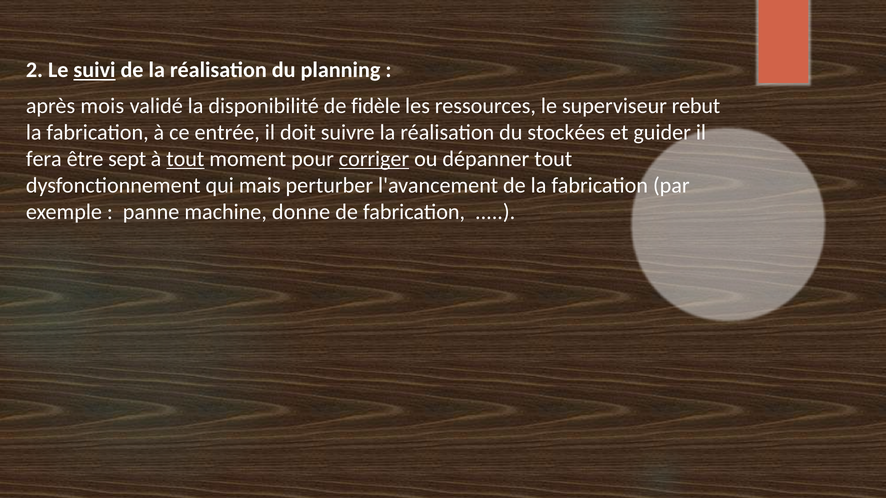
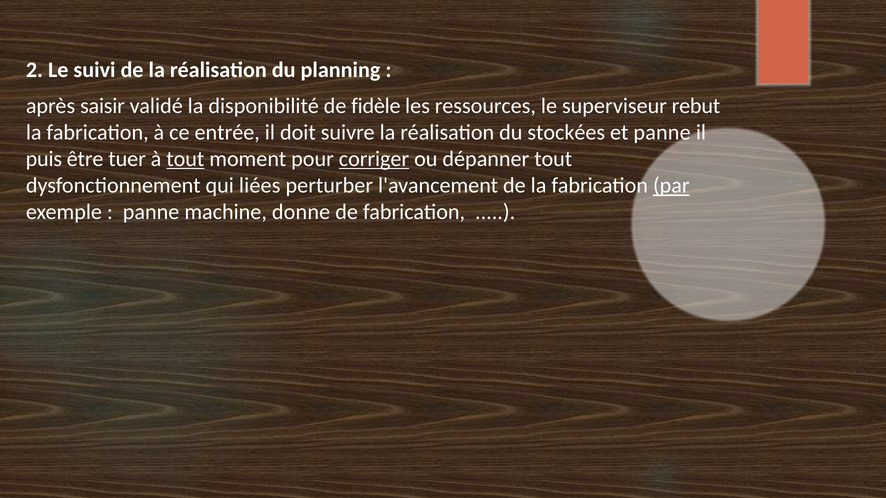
suivi underline: present -> none
mois: mois -> saisir
et guider: guider -> panne
fera: fera -> puis
sept: sept -> tuer
mais: mais -> liées
par underline: none -> present
